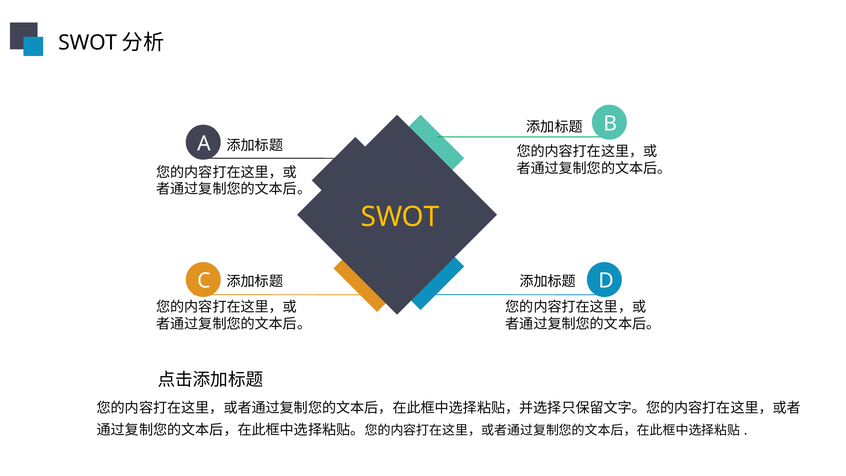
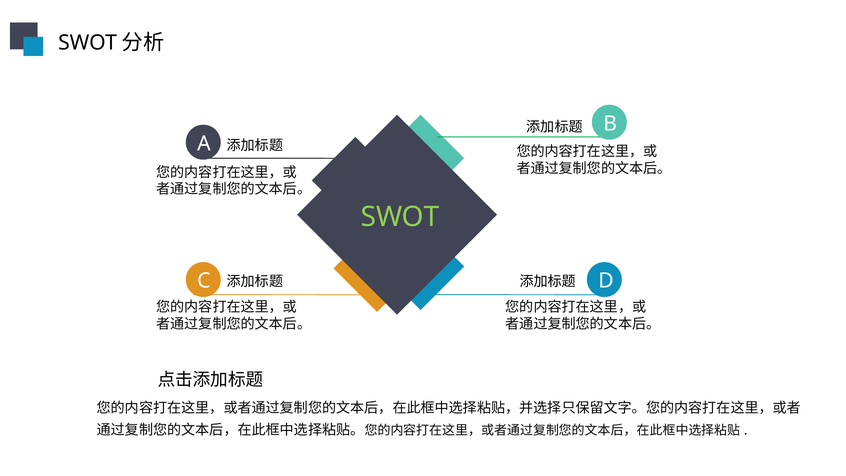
SWOT colour: yellow -> light green
